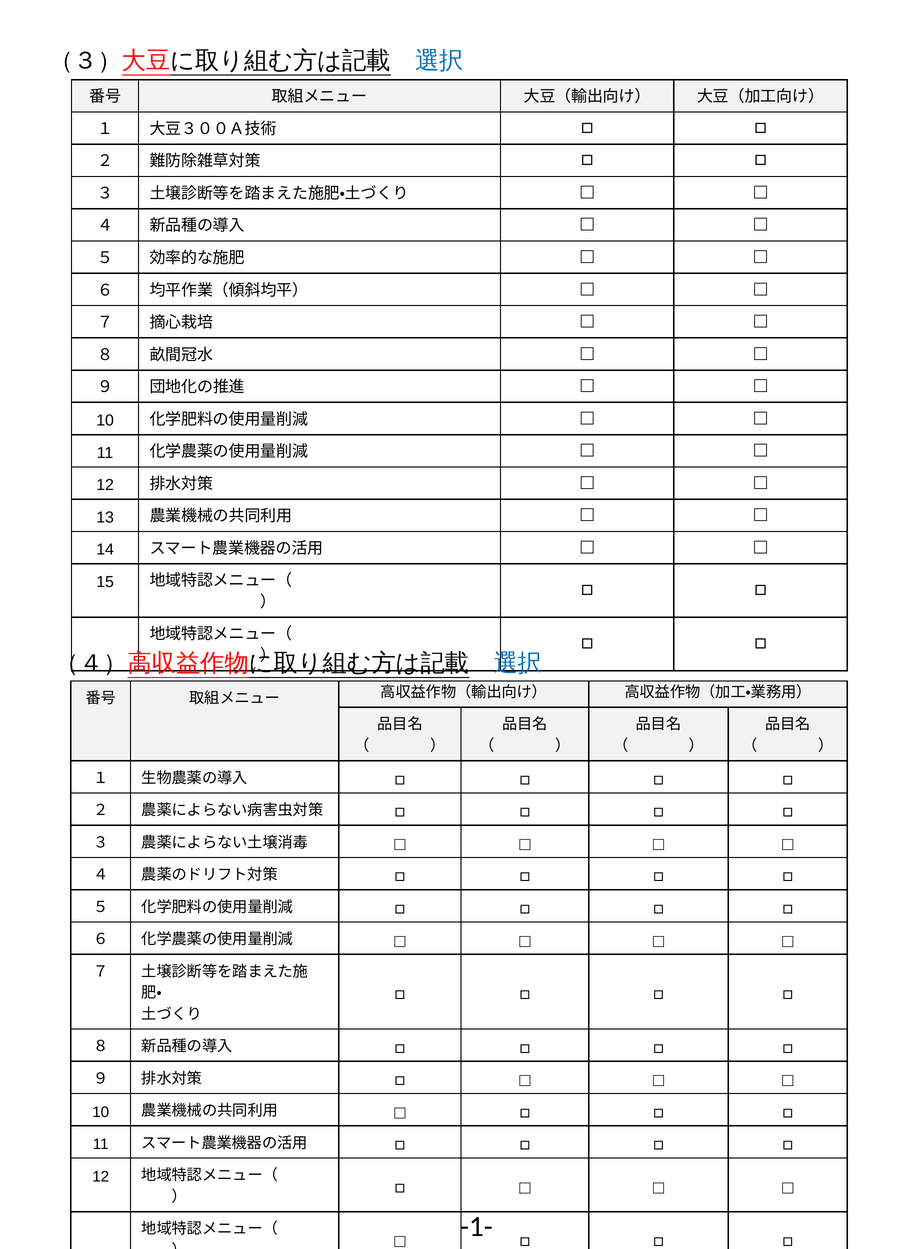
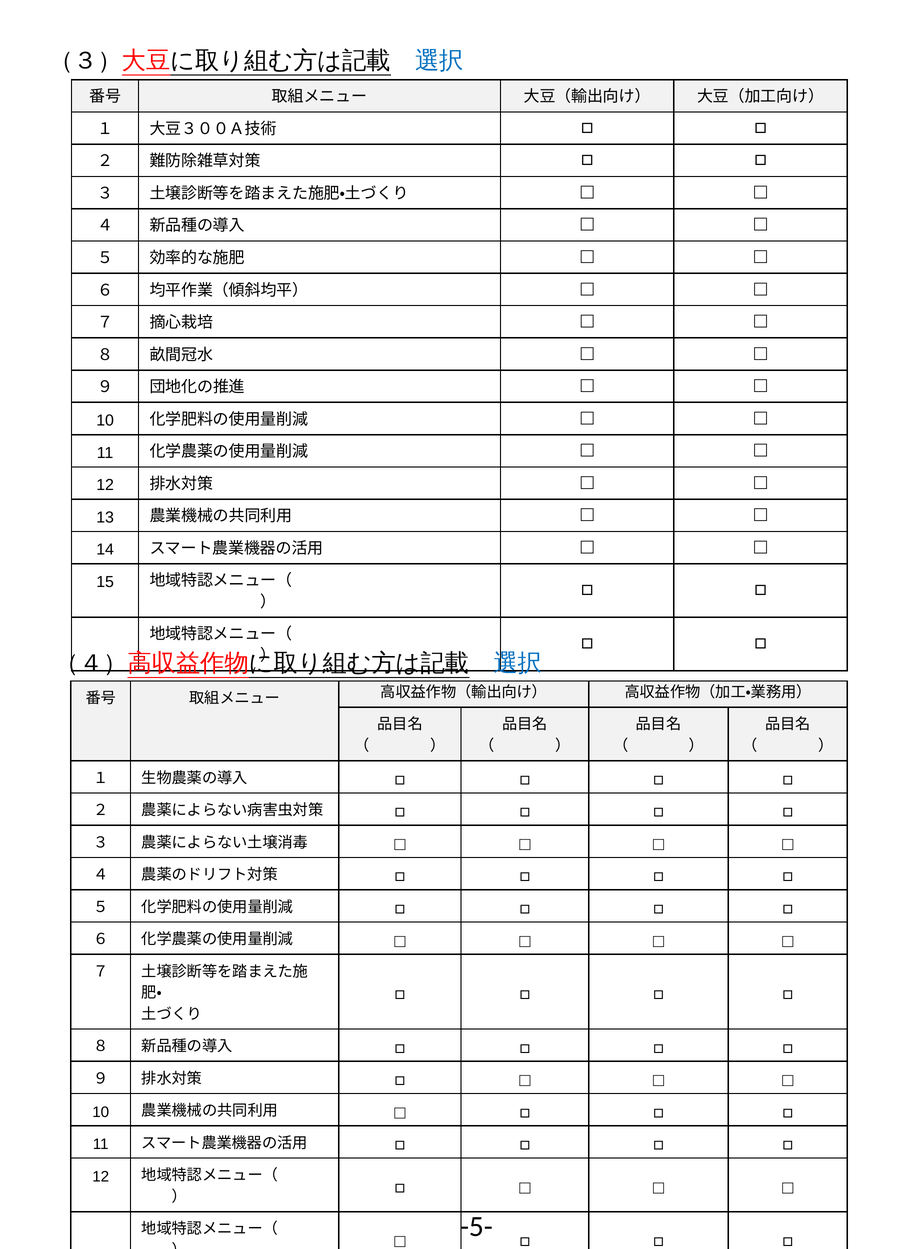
-1-: -1- -> -5-
